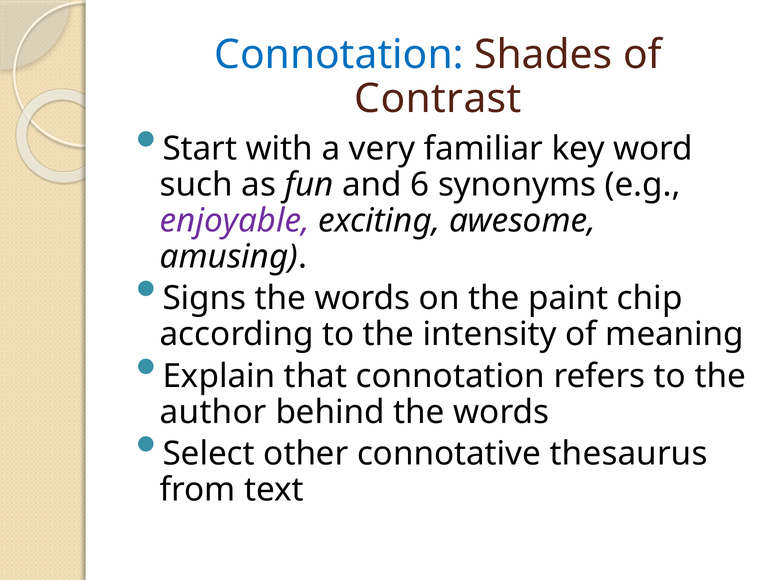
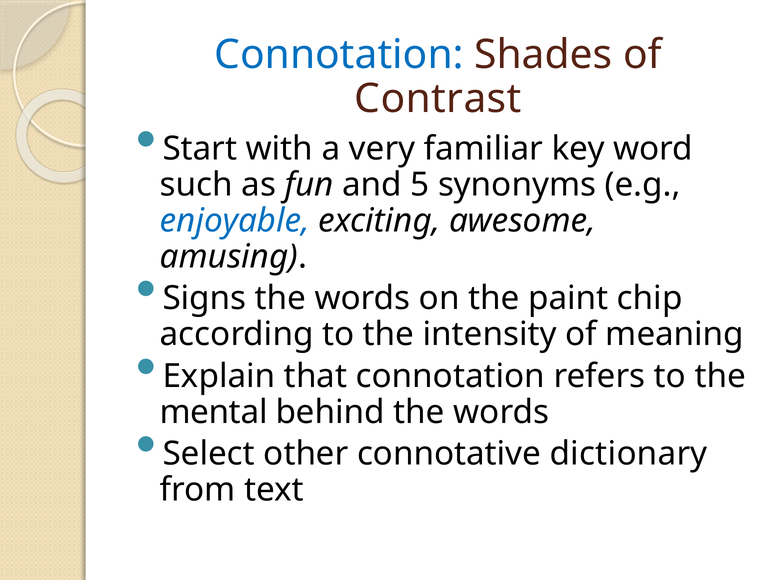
6: 6 -> 5
enjoyable colour: purple -> blue
author: author -> mental
thesaurus: thesaurus -> dictionary
